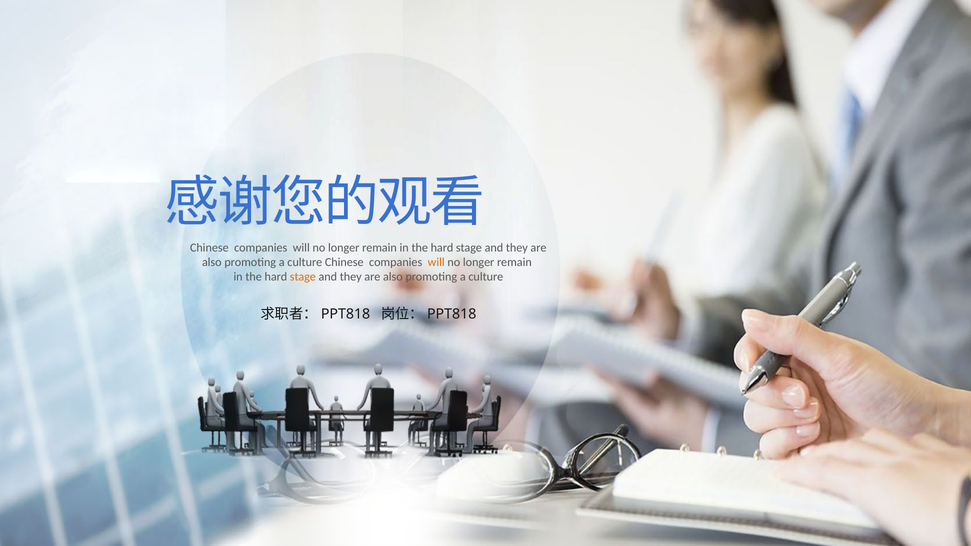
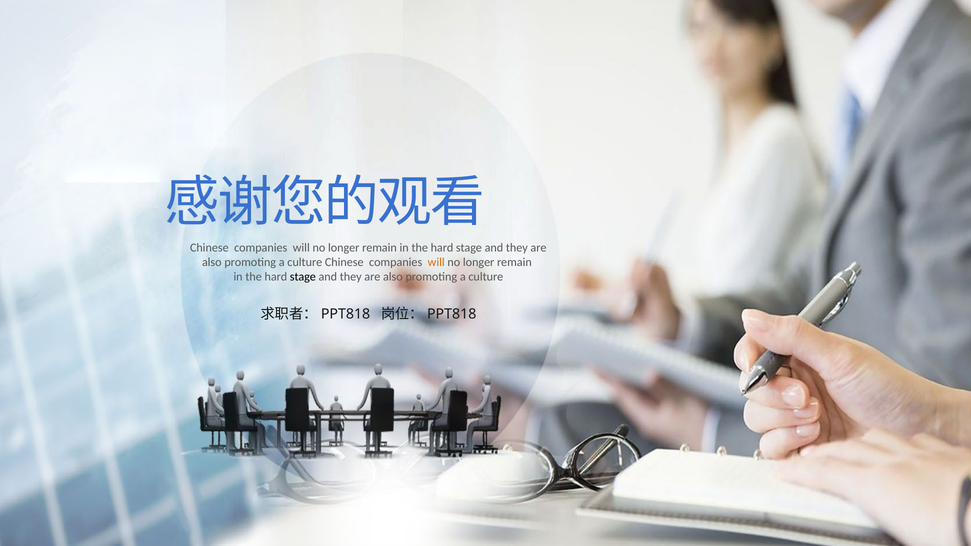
stage at (303, 277) colour: orange -> black
